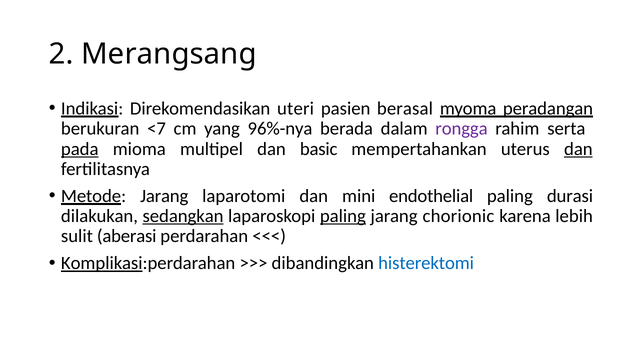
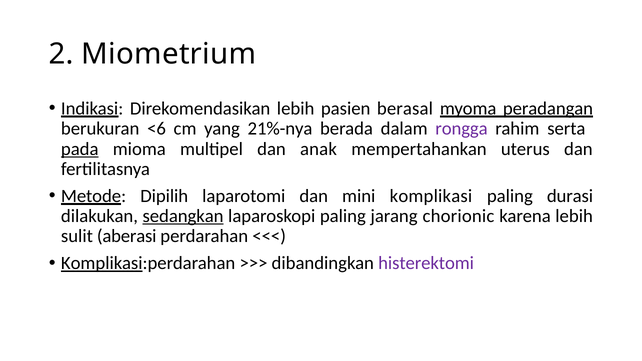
Merangsang: Merangsang -> Miometrium
Direkomendasikan uteri: uteri -> lebih
<7: <7 -> <6
96%-nya: 96%-nya -> 21%-nya
basic: basic -> anak
dan at (578, 149) underline: present -> none
Metode Jarang: Jarang -> Dipilih
endothelial: endothelial -> komplikasi
paling at (343, 216) underline: present -> none
histerektomi colour: blue -> purple
